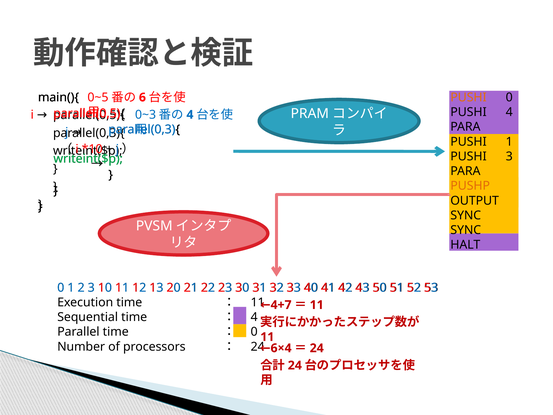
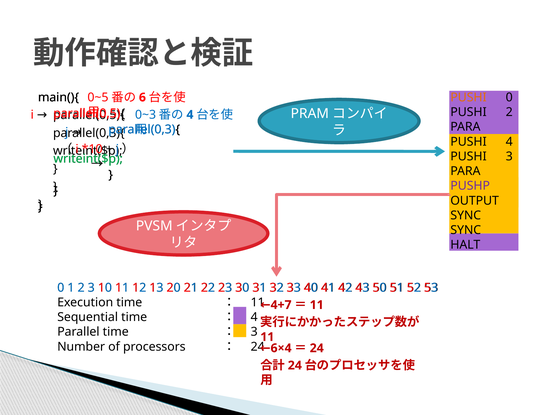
PUSHI 4: 4 -> 2
PUSHI 1: 1 -> 4
PUSHP colour: orange -> purple
0 at (254, 332): 0 -> 3
